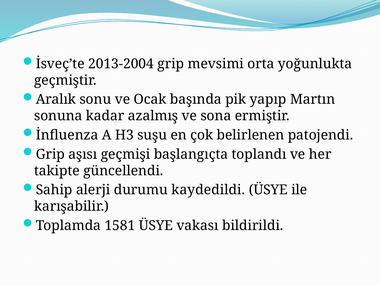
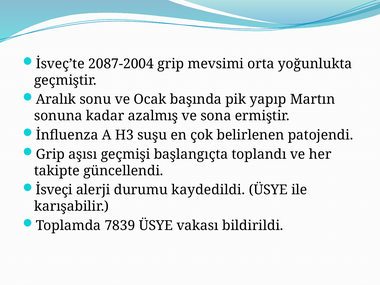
2013-2004: 2013-2004 -> 2087-2004
Sahip: Sahip -> İsveçi
1581: 1581 -> 7839
